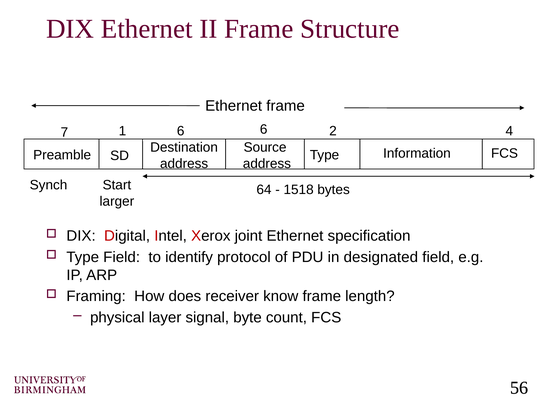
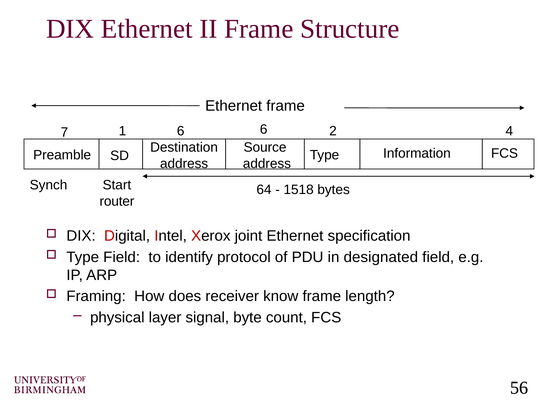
larger: larger -> router
